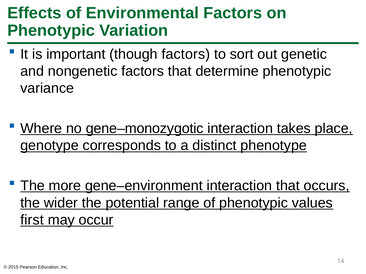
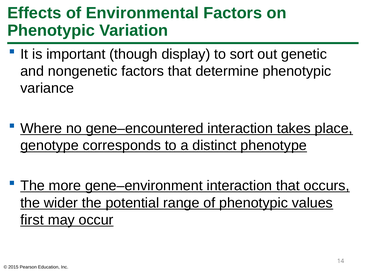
though factors: factors -> display
gene–monozygotic: gene–monozygotic -> gene–encountered
